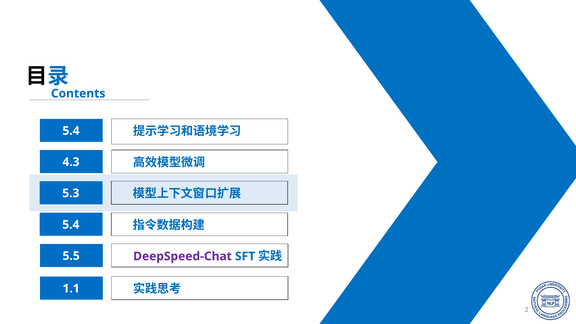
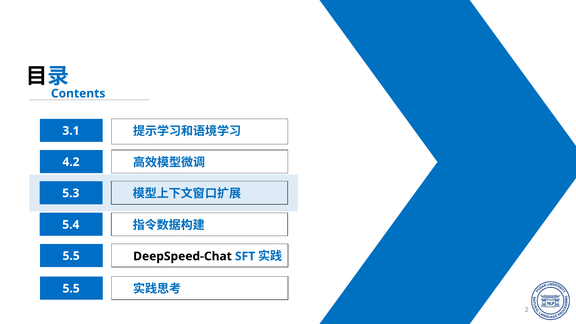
5.4 at (71, 131): 5.4 -> 3.1
4.3: 4.3 -> 4.2
DeepSpeed-Chat colour: purple -> black
1.1 at (71, 289): 1.1 -> 5.5
